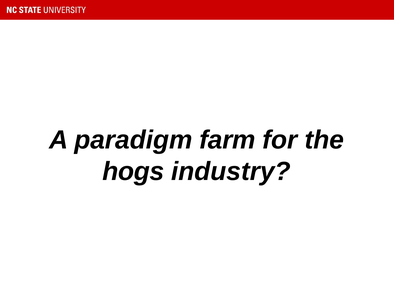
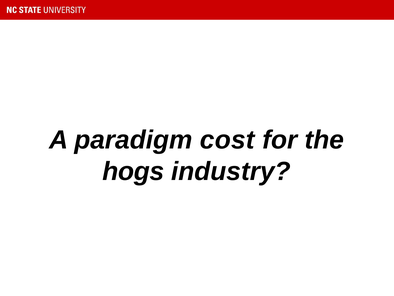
farm: farm -> cost
